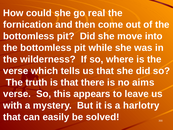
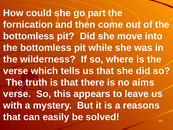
real: real -> part
harlotry: harlotry -> reasons
